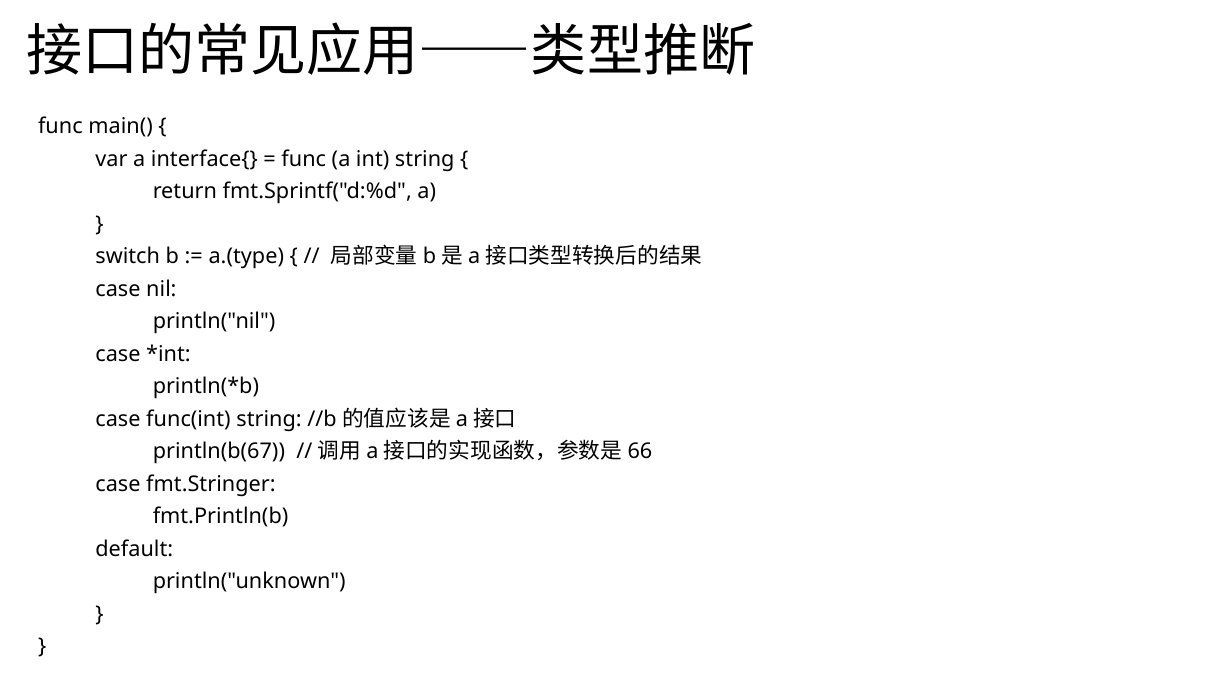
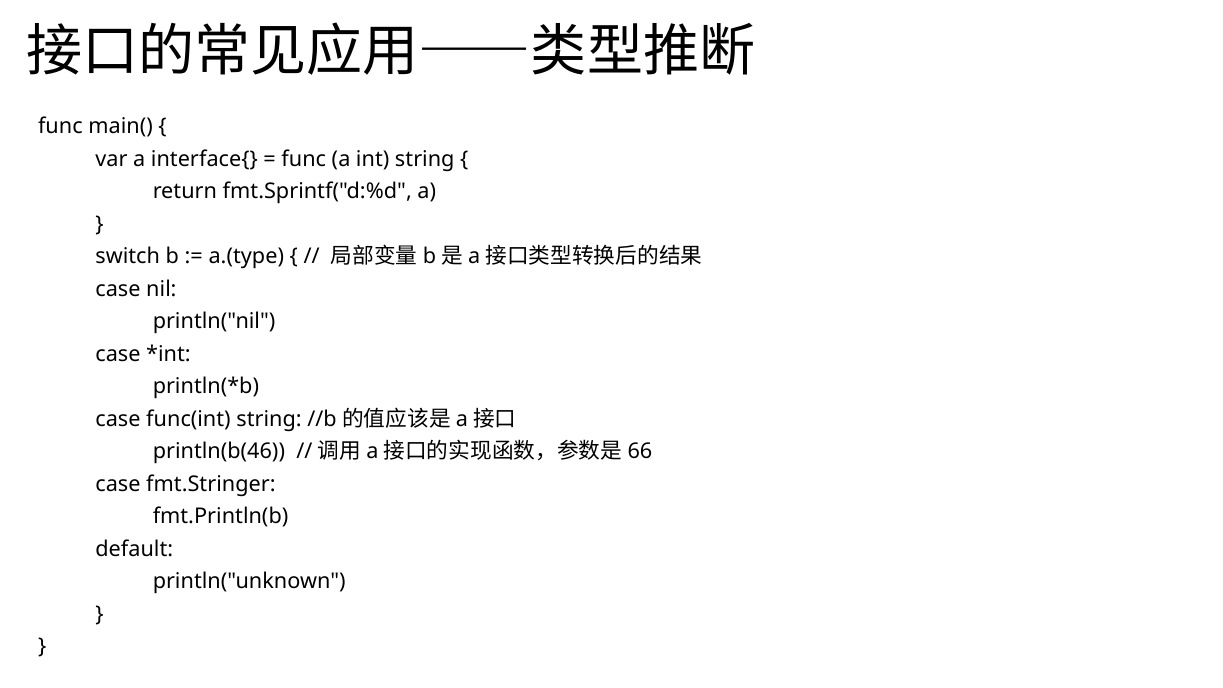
println(b(67: println(b(67 -> println(b(46
